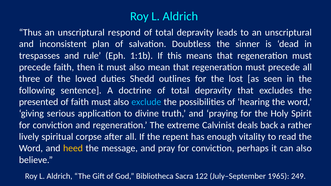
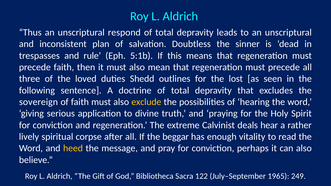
1:1b: 1:1b -> 5:1b
presented: presented -> sovereign
exclude colour: light blue -> yellow
back: back -> hear
repent: repent -> beggar
